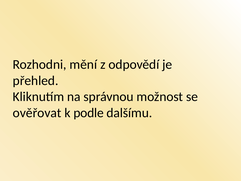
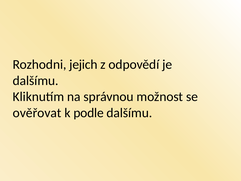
mění: mění -> jejich
přehled at (36, 81): přehled -> dalšímu
